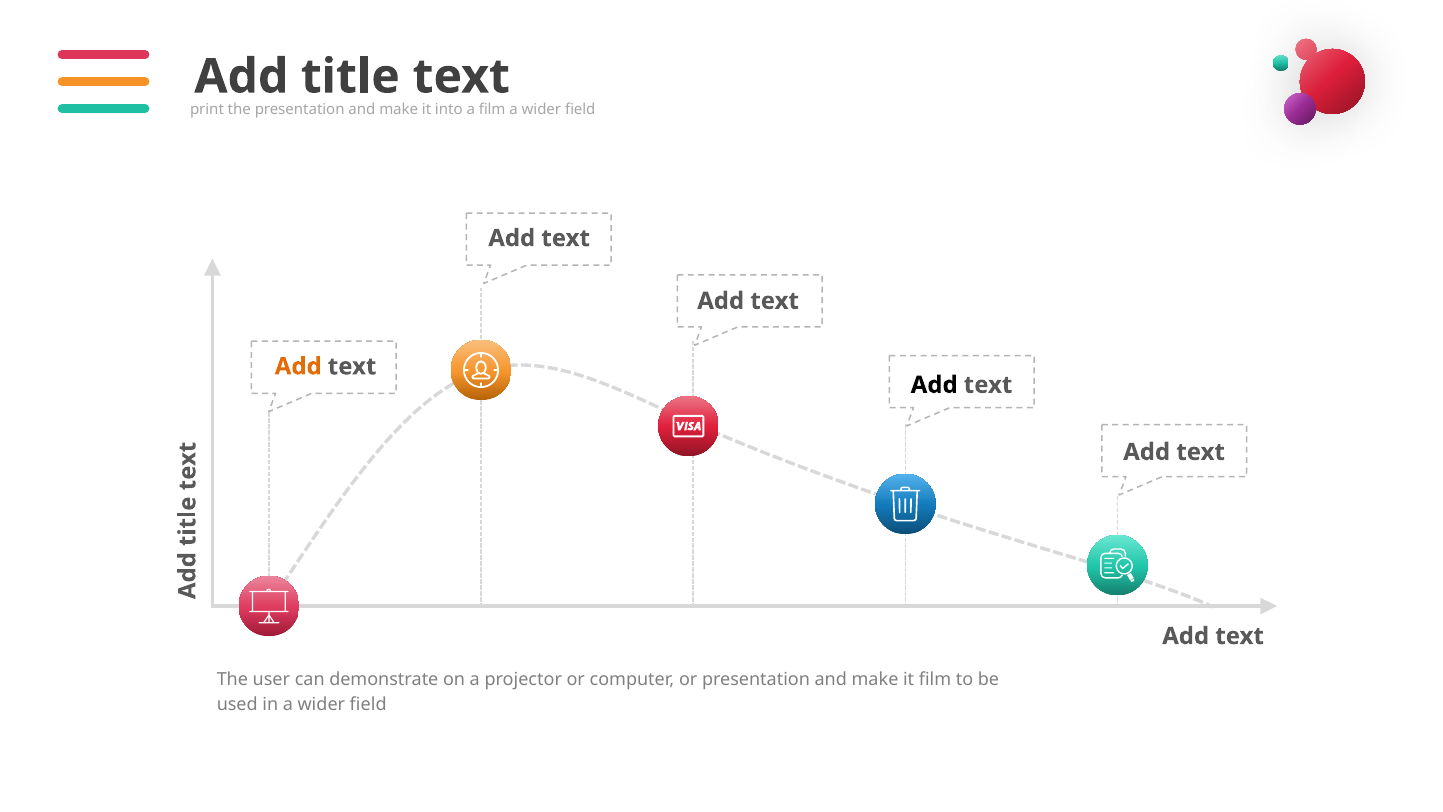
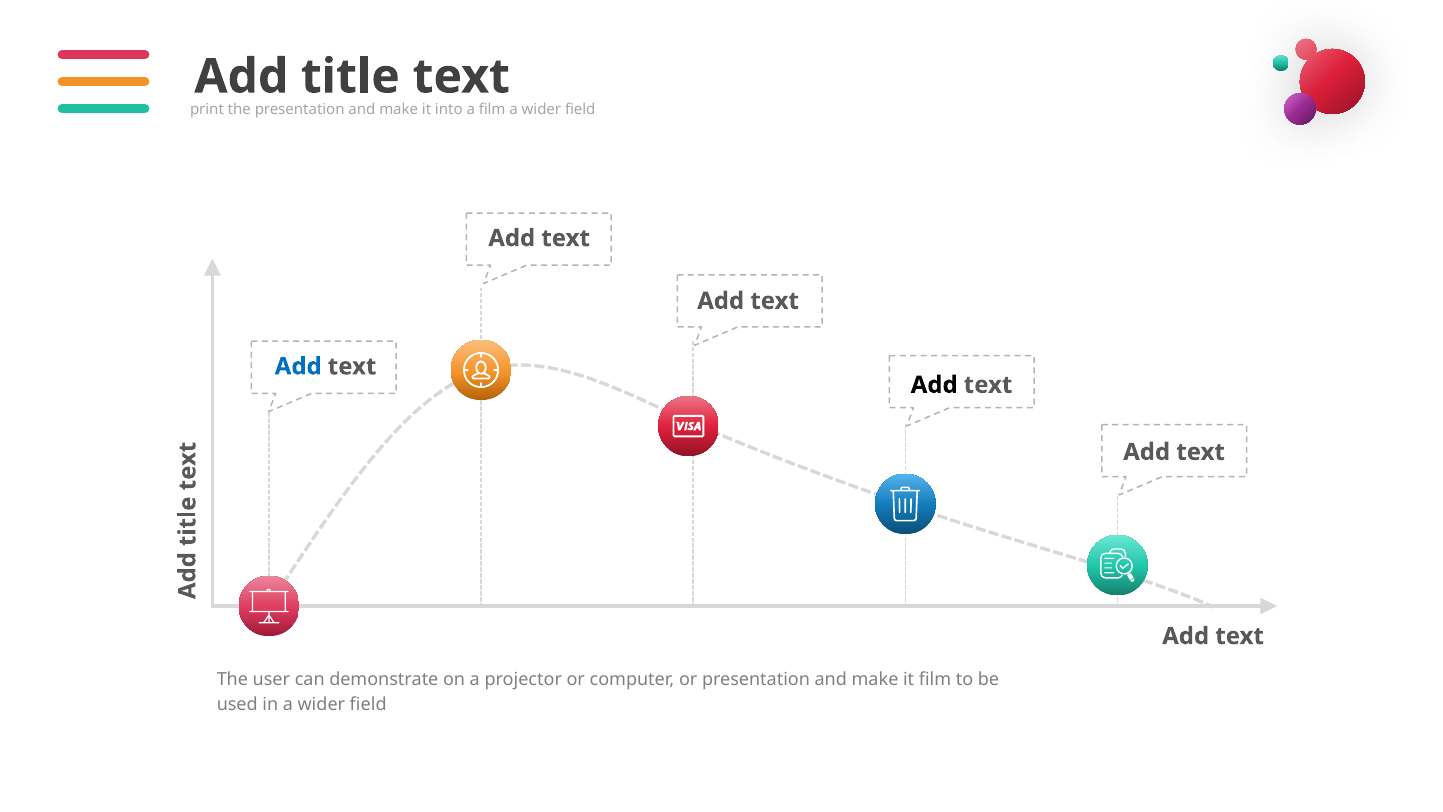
Add at (298, 366) colour: orange -> blue
